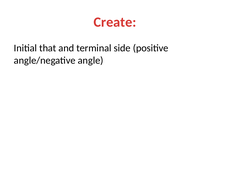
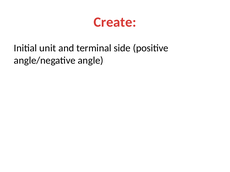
that: that -> unit
